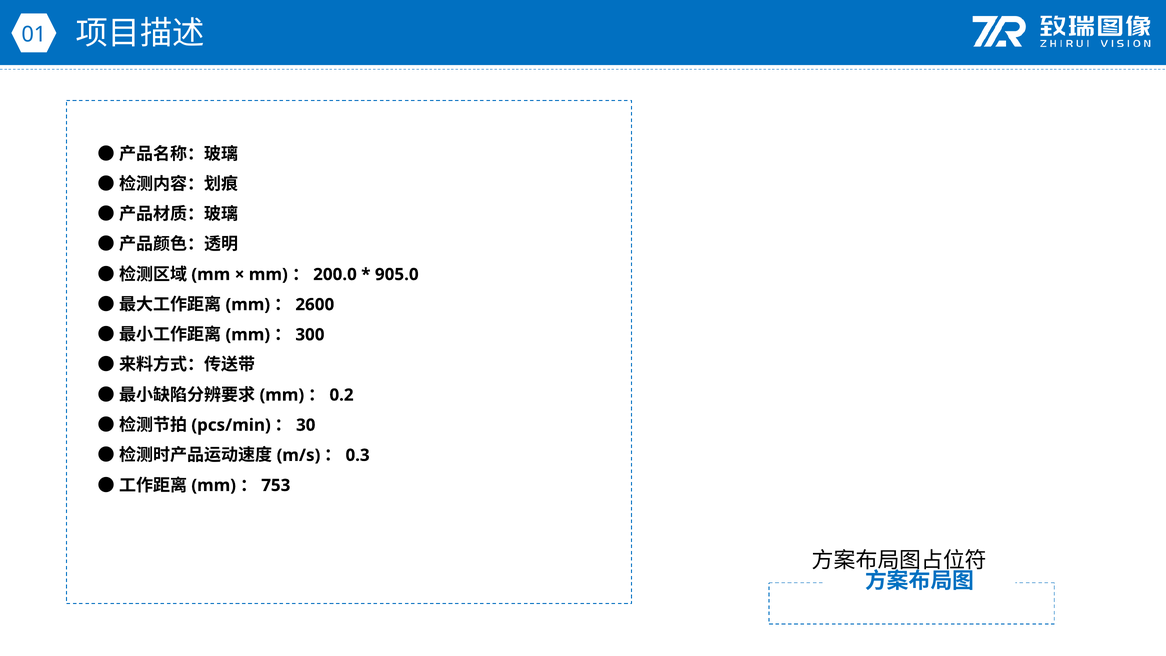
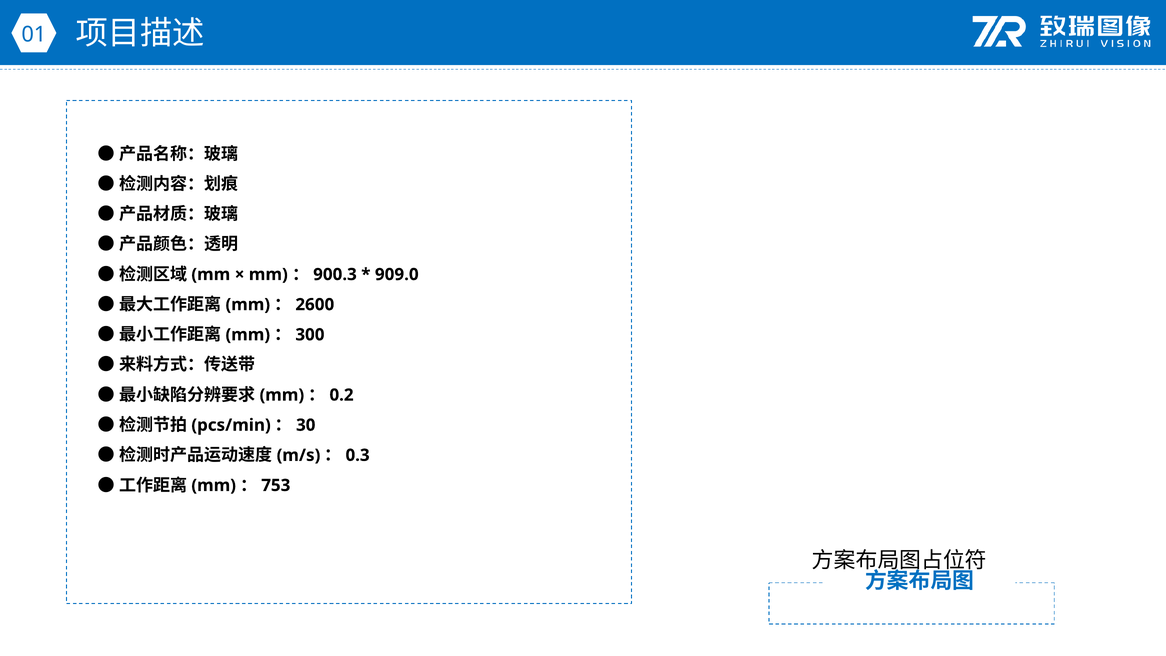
200.0: 200.0 -> 900.3
905.0: 905.0 -> 909.0
